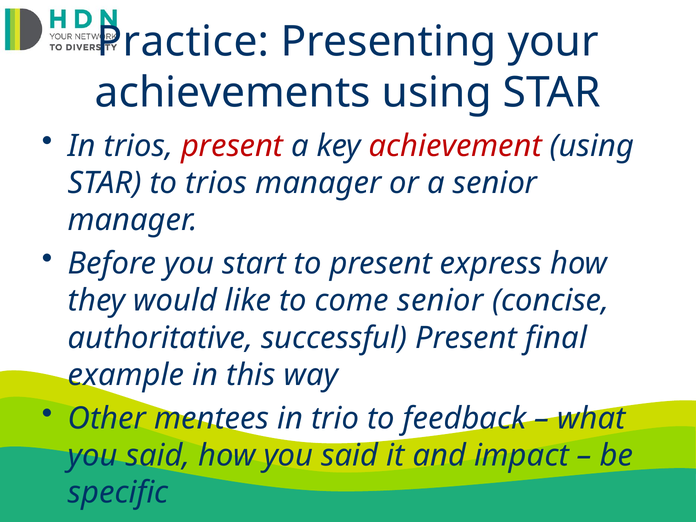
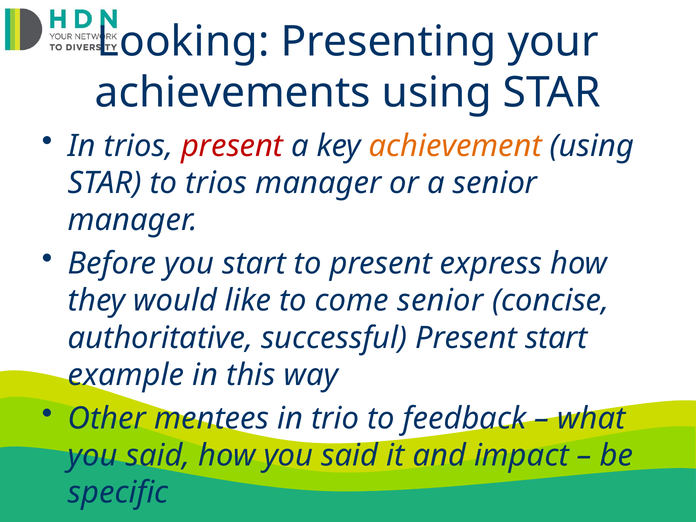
Practice: Practice -> Looking
achievement colour: red -> orange
Present final: final -> start
